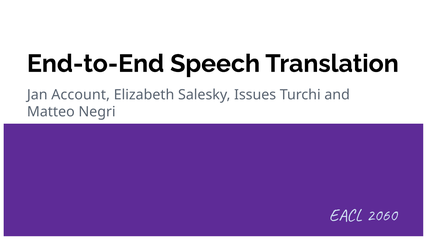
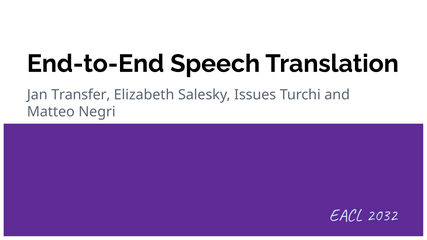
Account: Account -> Transfer
2060: 2060 -> 2032
